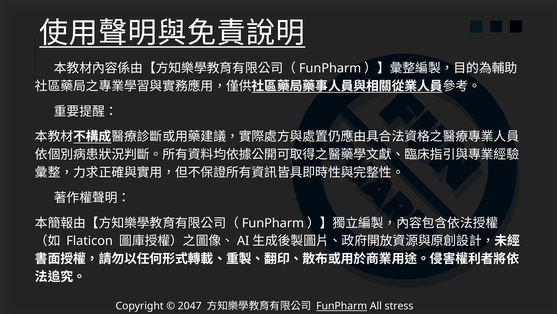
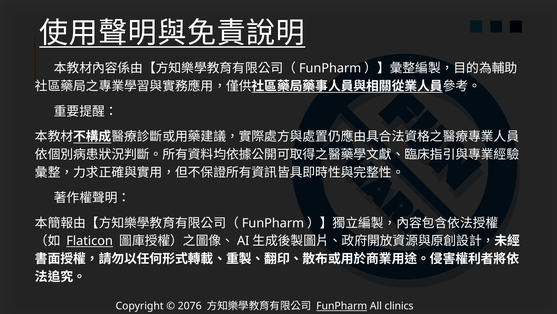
Flaticon underline: none -> present
2047: 2047 -> 2076
stress: stress -> clinics
